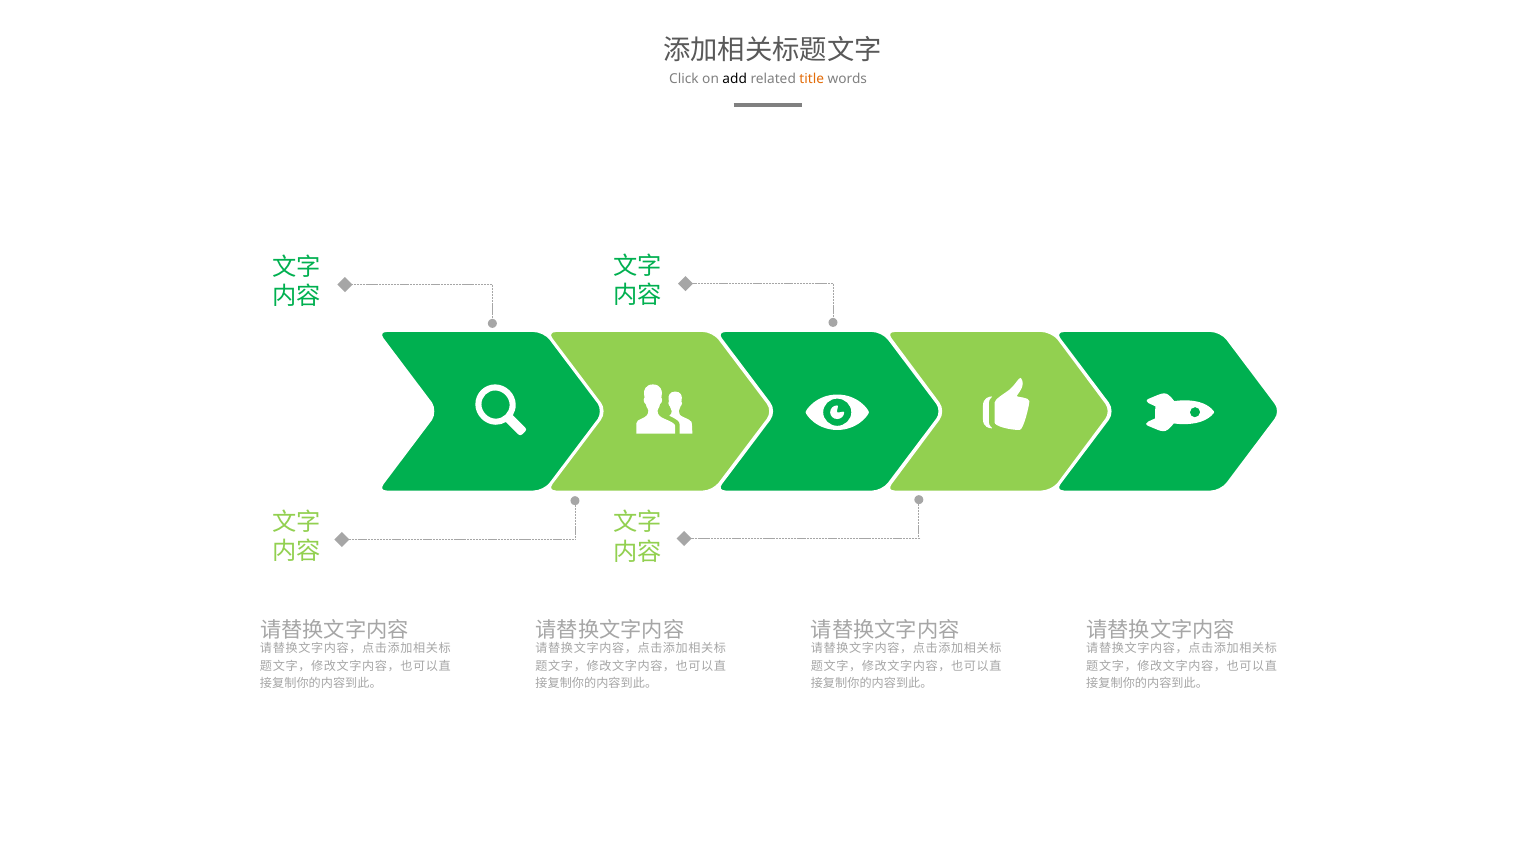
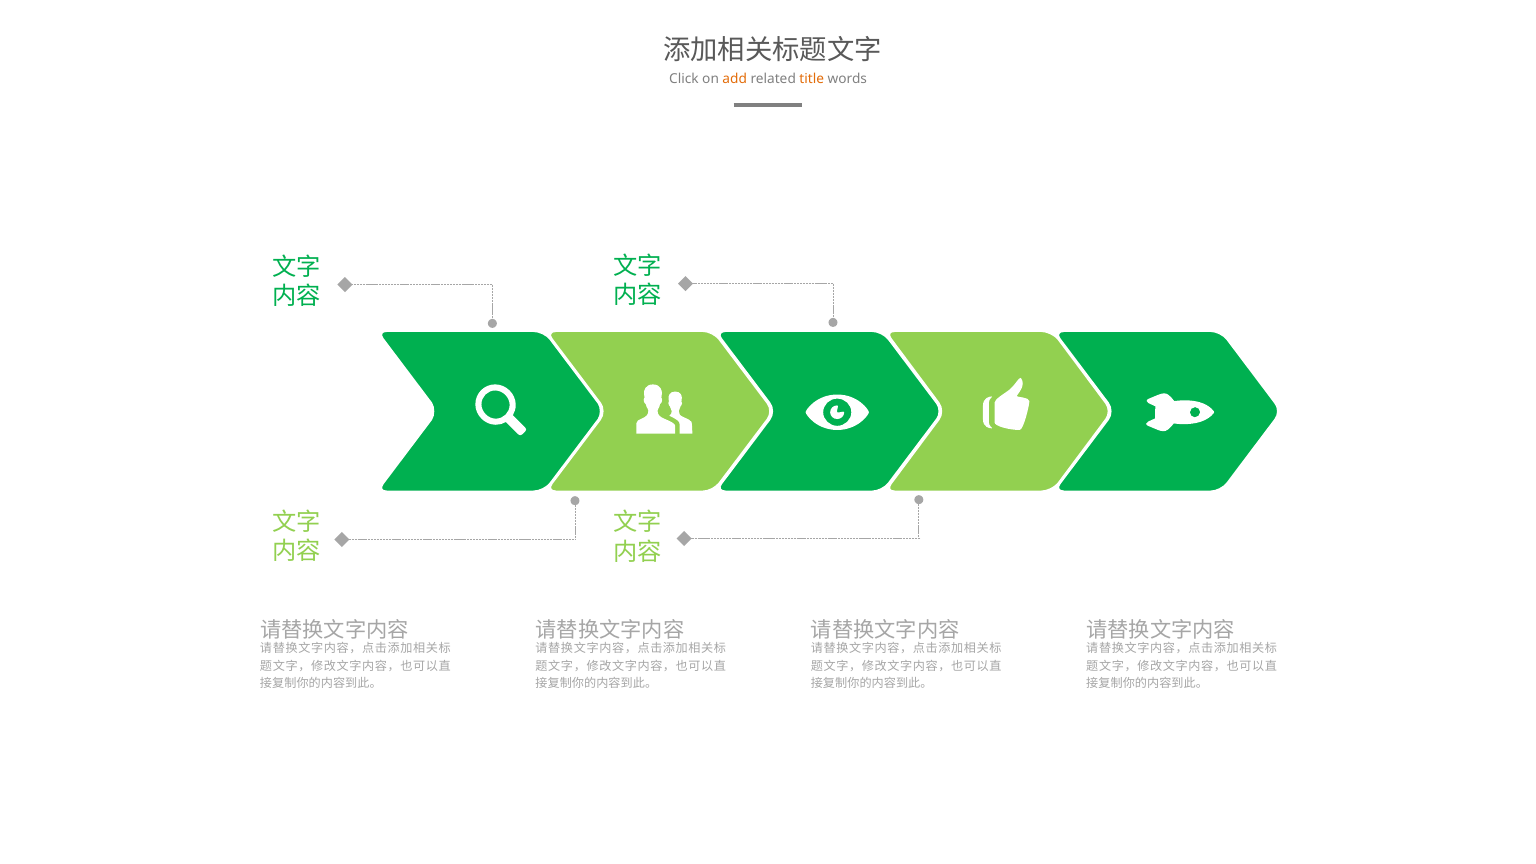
add colour: black -> orange
